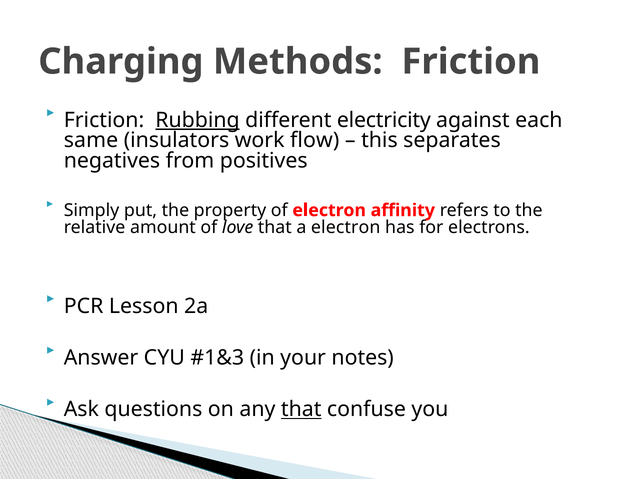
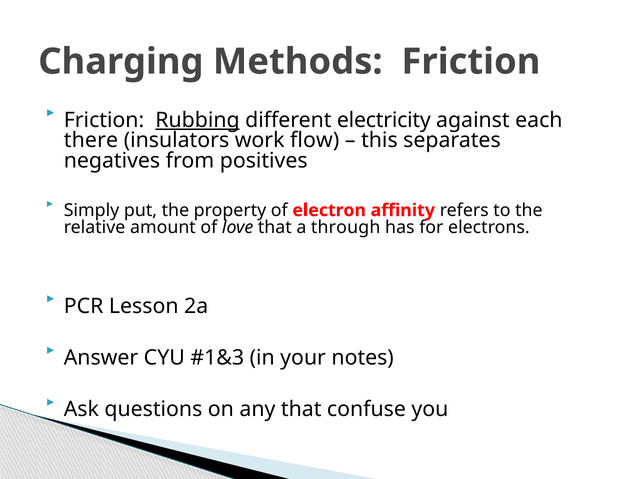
same: same -> there
a electron: electron -> through
that at (301, 410) underline: present -> none
